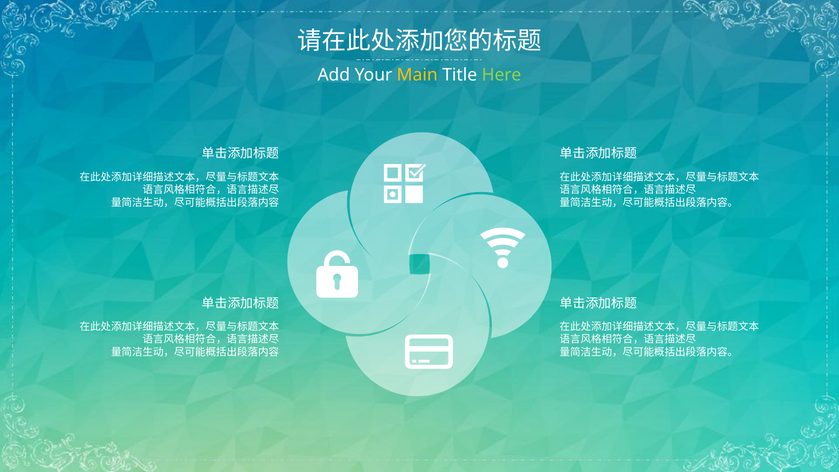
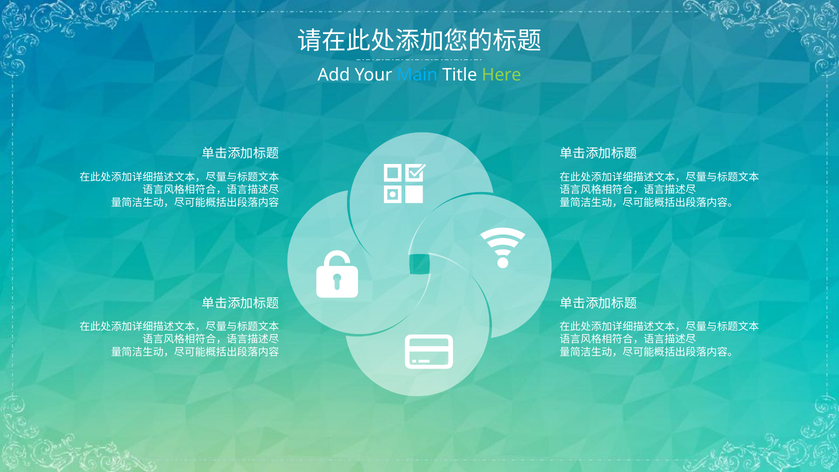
Main colour: yellow -> light blue
